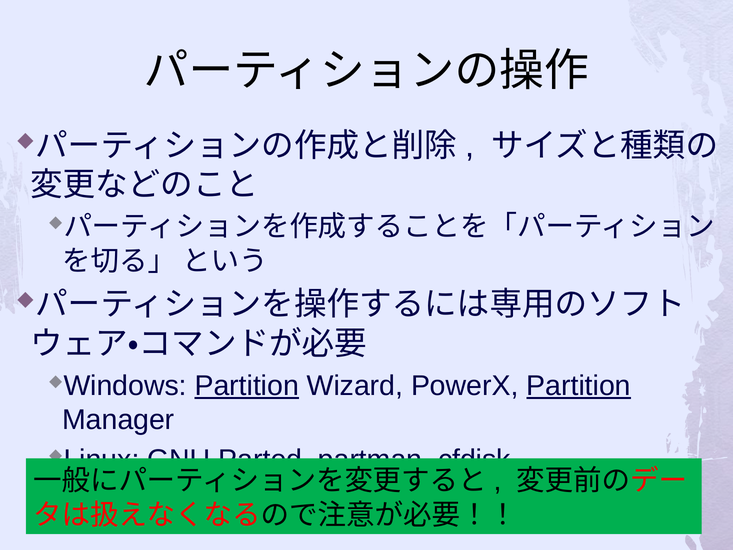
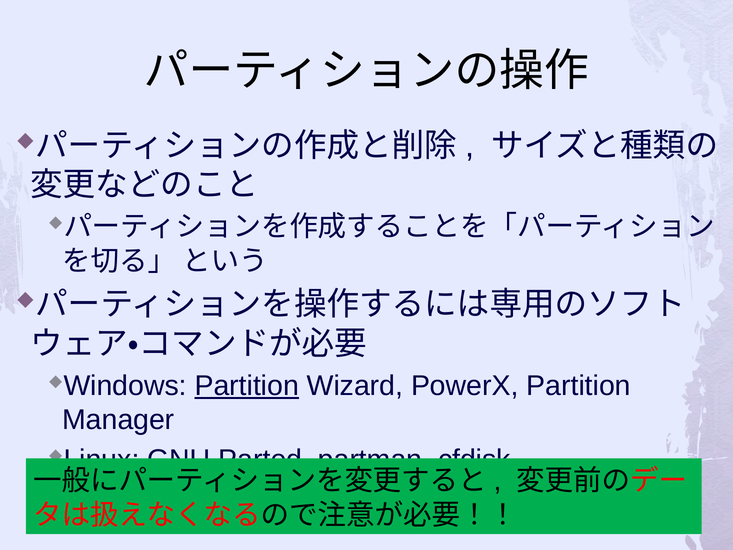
Partition at (579, 386) underline: present -> none
